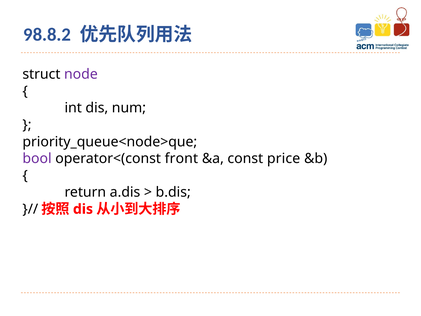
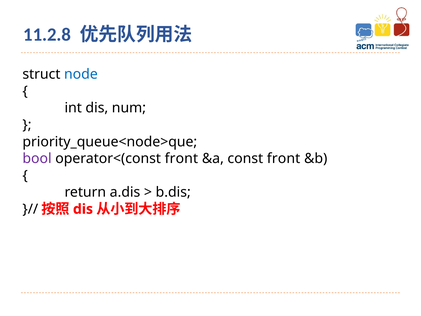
98.8.2: 98.8.2 -> 11.2.8
node colour: purple -> blue
const price: price -> front
